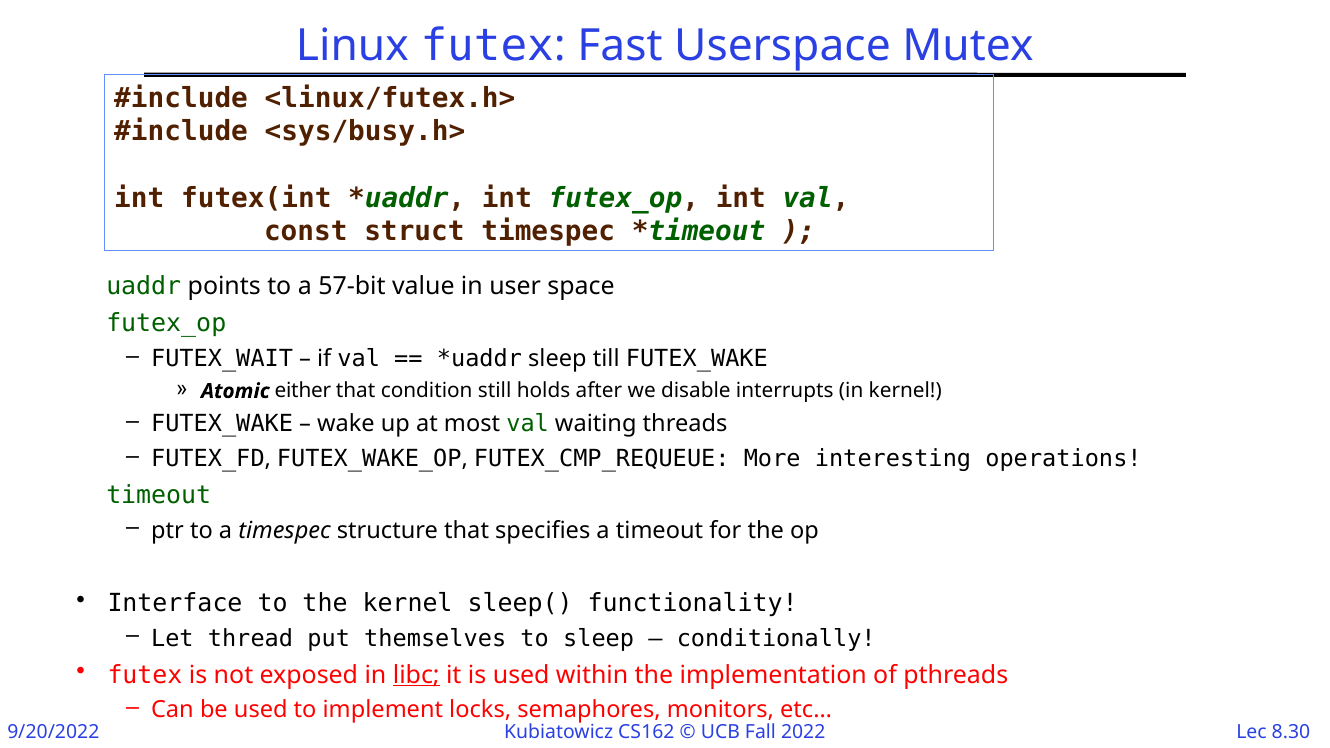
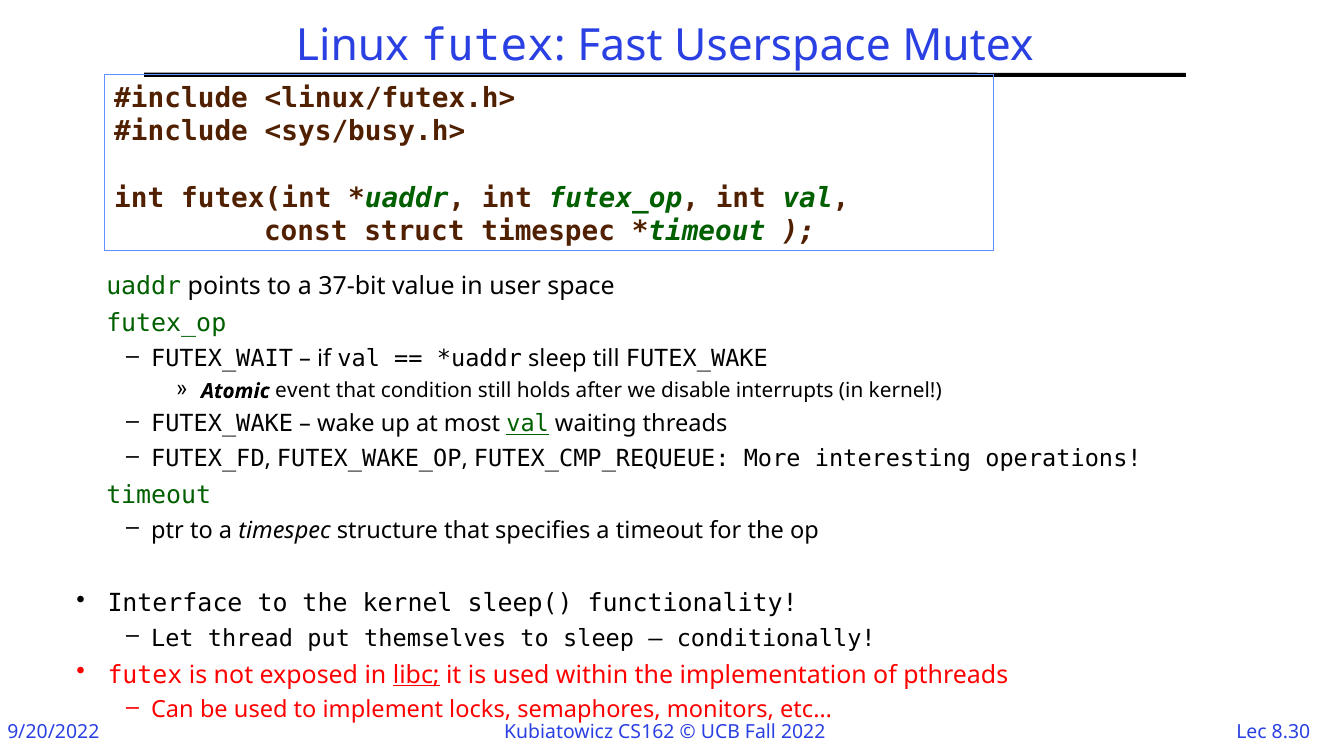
57-bit: 57-bit -> 37-bit
either: either -> event
val at (528, 424) underline: none -> present
